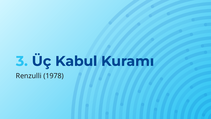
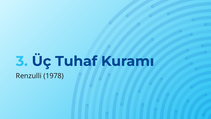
Kabul: Kabul -> Tuhaf
